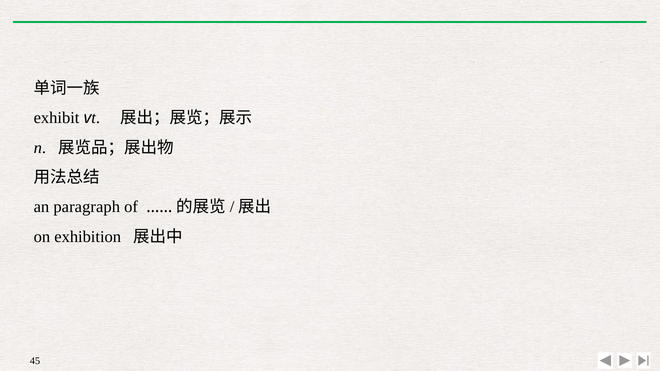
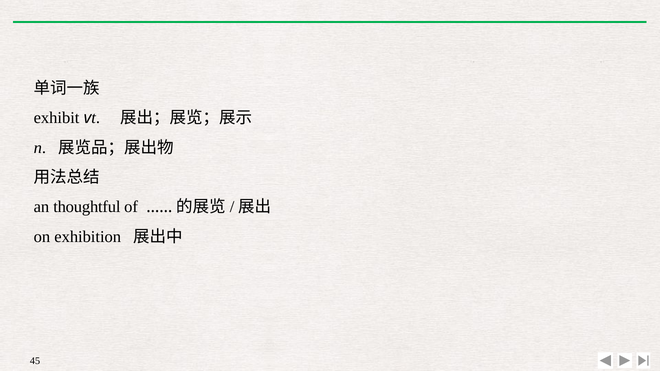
paragraph: paragraph -> thoughtful
